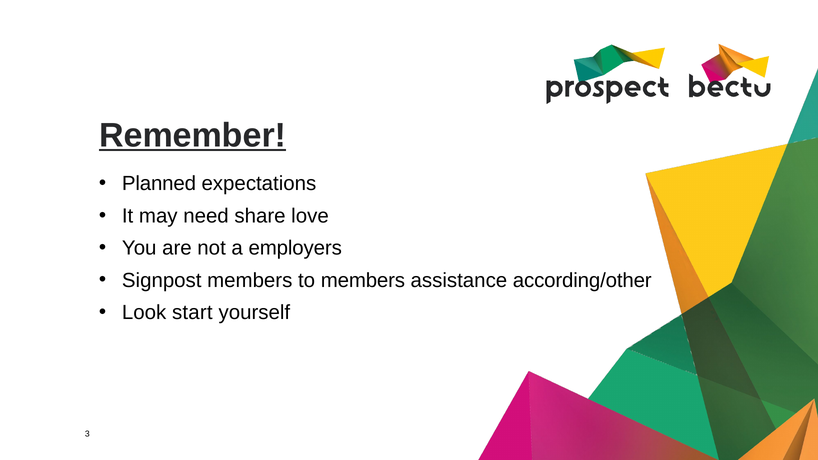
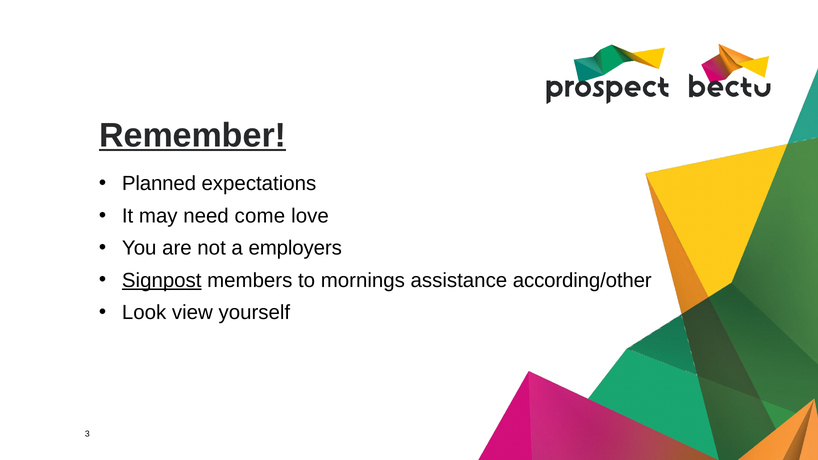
share: share -> come
Signpost underline: none -> present
to members: members -> mornings
start: start -> view
